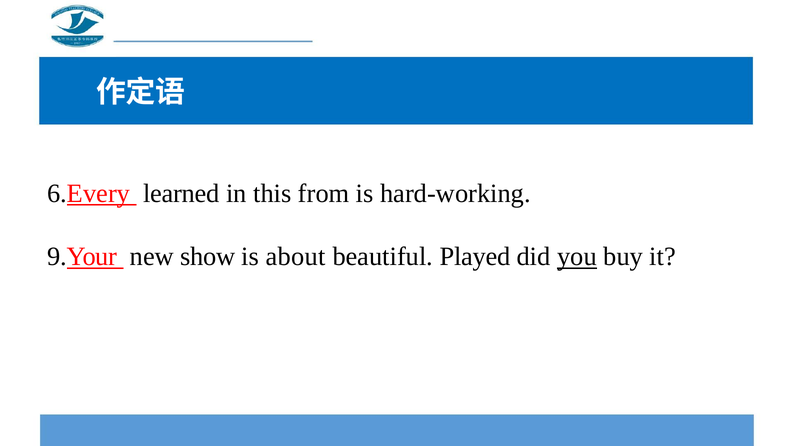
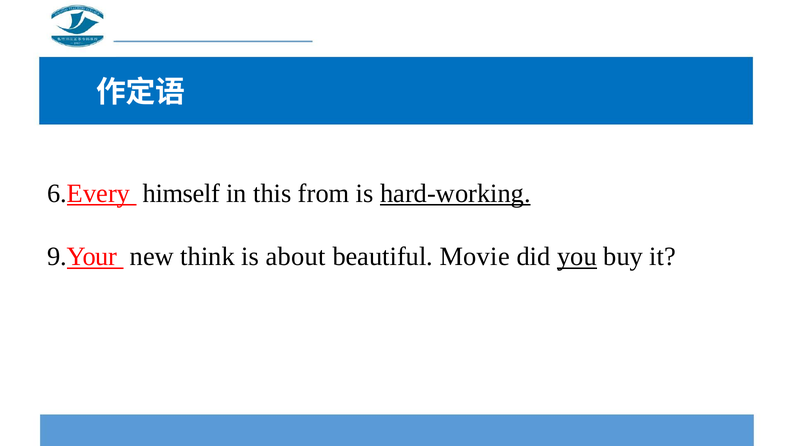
learned: learned -> himself
hard-working underline: none -> present
show: show -> think
Played: Played -> Movie
